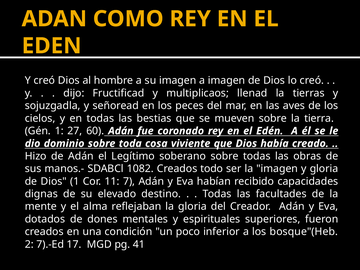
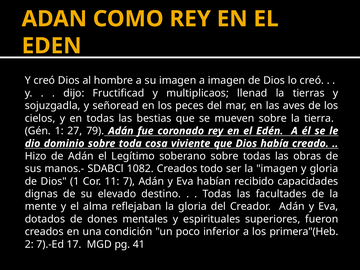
60: 60 -> 79
bosque"(Heb: bosque"(Heb -> primera"(Heb
